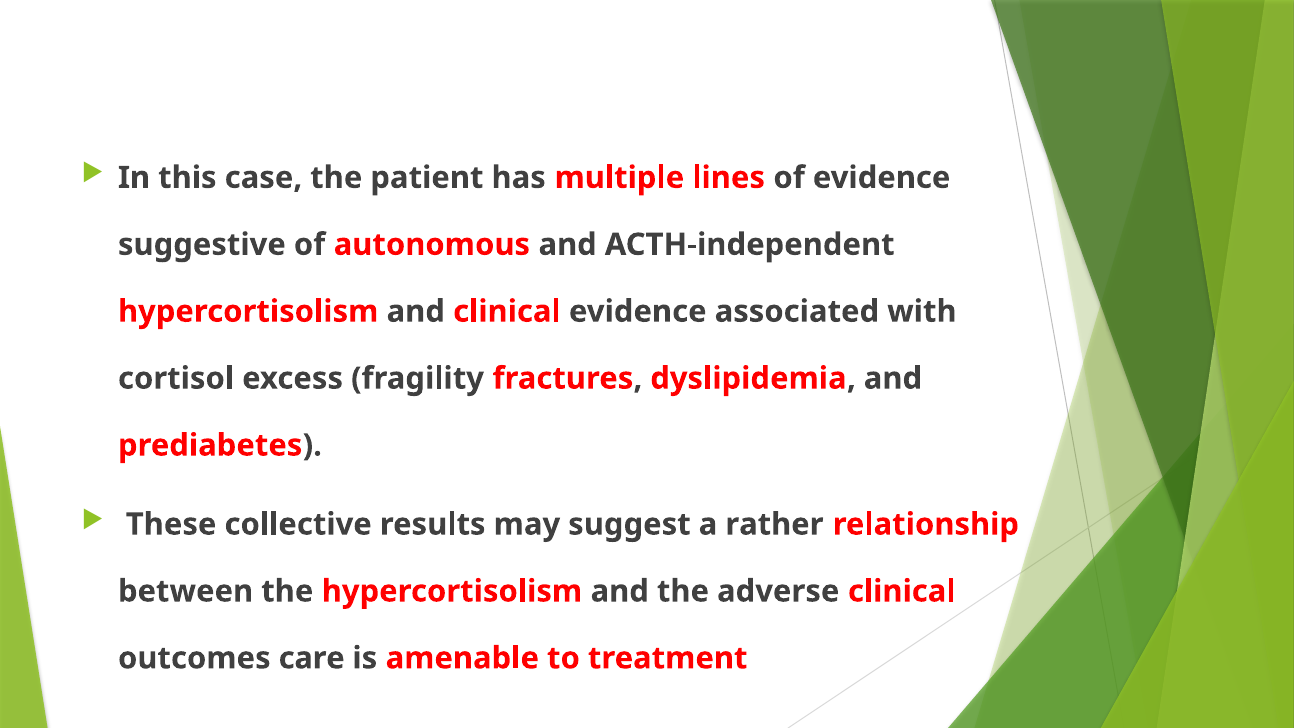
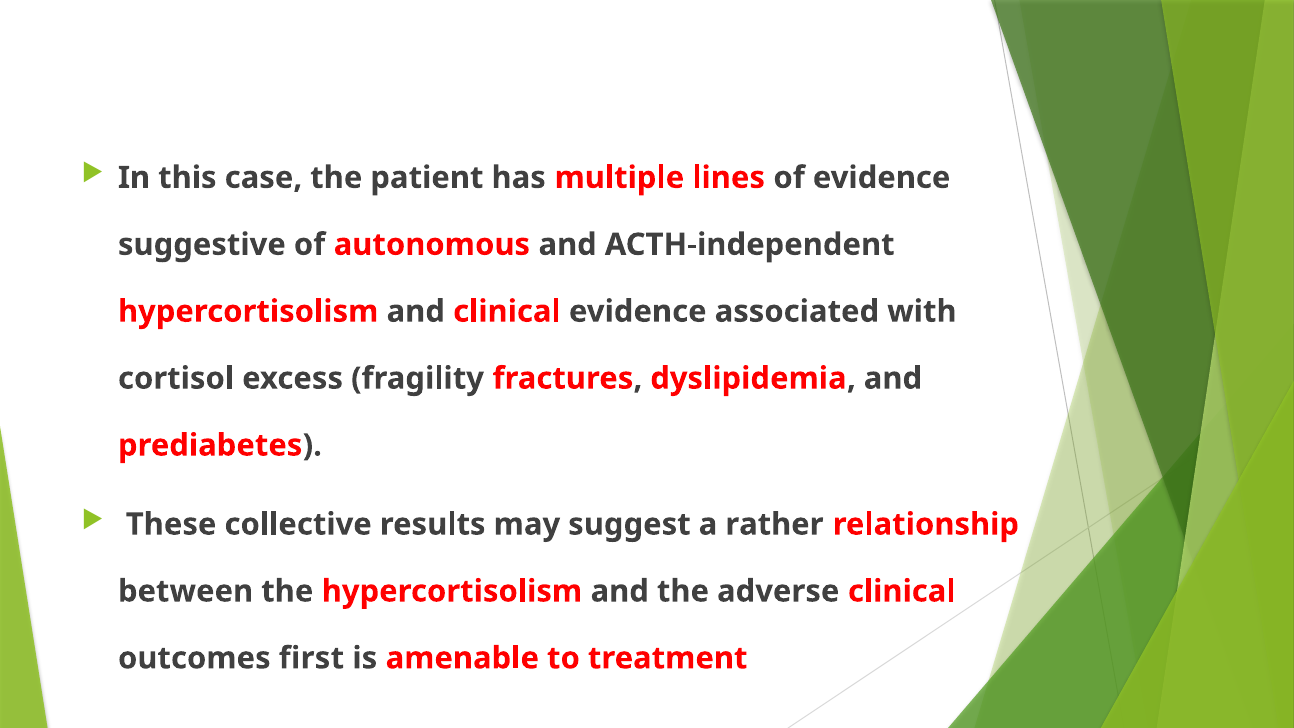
care: care -> first
